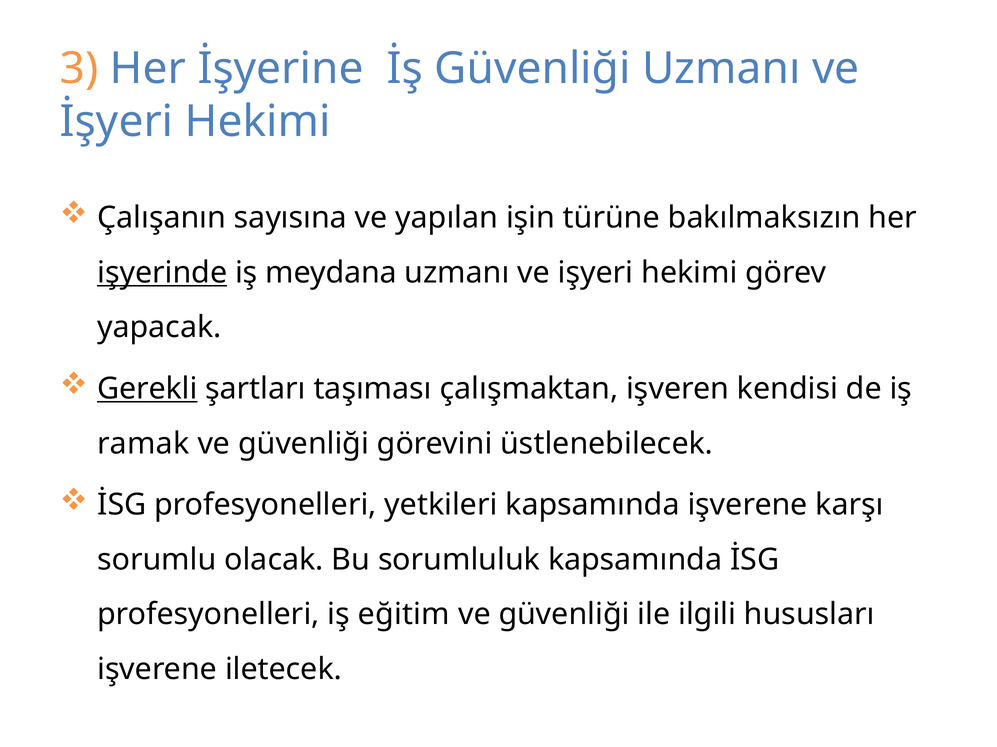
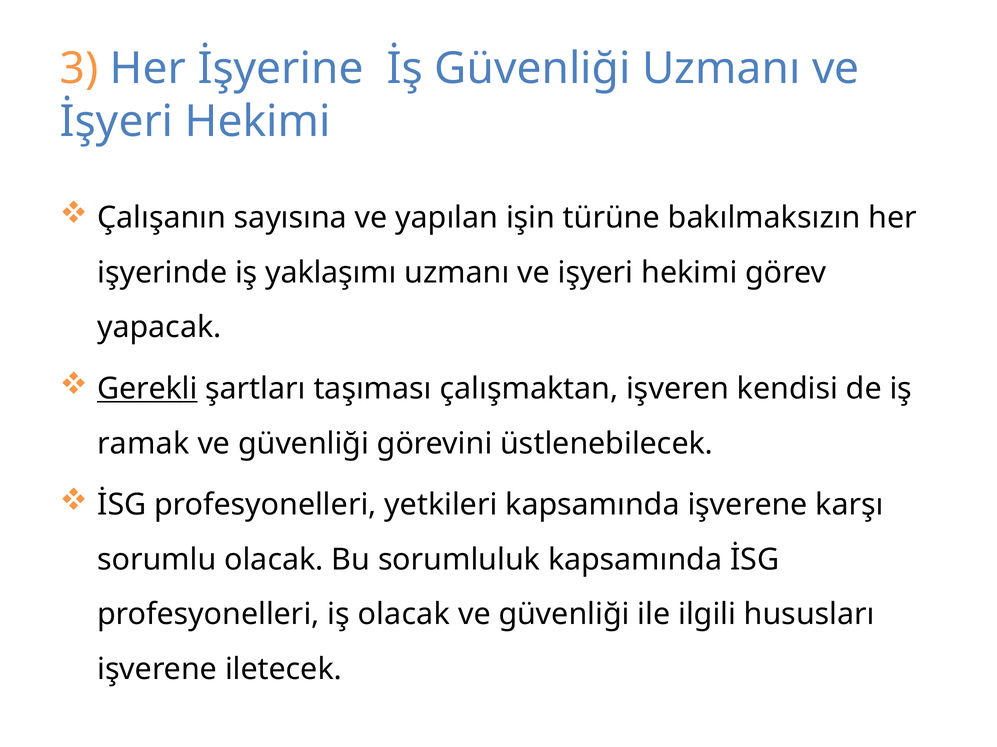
işyerinde underline: present -> none
meydana: meydana -> yaklaşımı
iş eğitim: eğitim -> olacak
